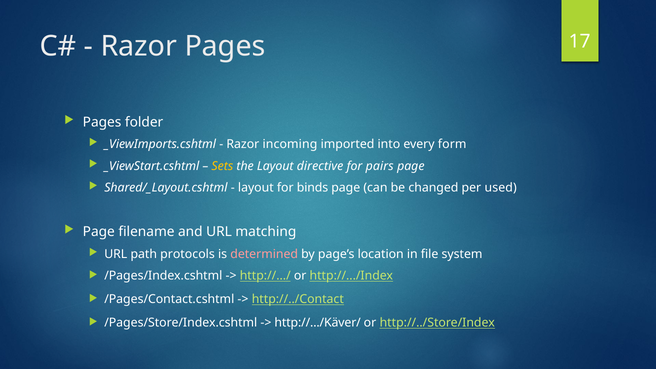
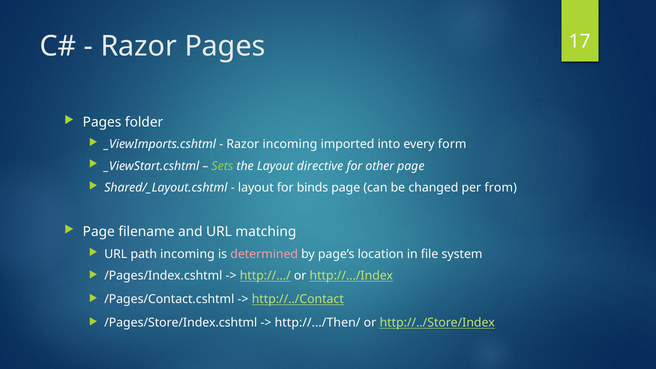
Sets colour: yellow -> light green
pairs: pairs -> other
used: used -> from
path protocols: protocols -> incoming
http://.../Käver/: http://.../Käver/ -> http://.../Then/
